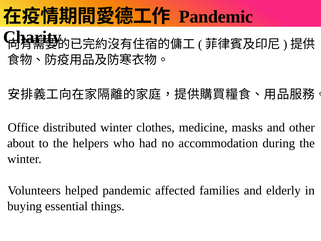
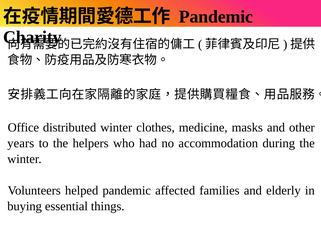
about: about -> years
